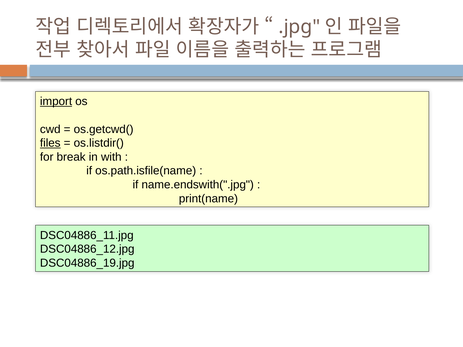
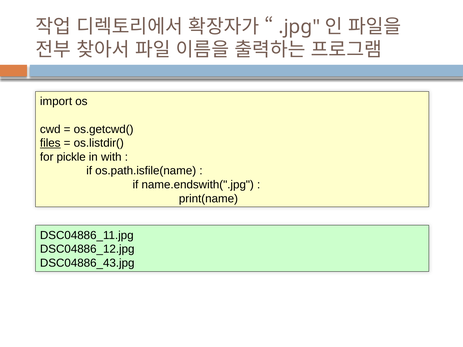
import underline: present -> none
break: break -> pickle
DSC04886_19.jpg: DSC04886_19.jpg -> DSC04886_43.jpg
